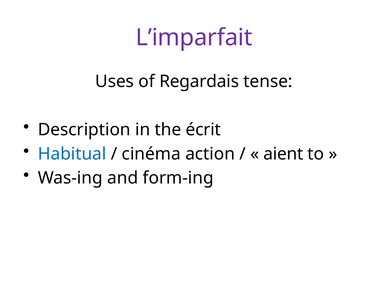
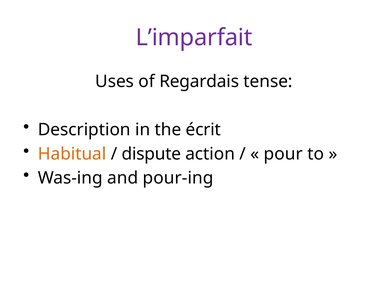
Habitual colour: blue -> orange
cinéma: cinéma -> dispute
aient: aient -> pour
form-ing: form-ing -> pour-ing
